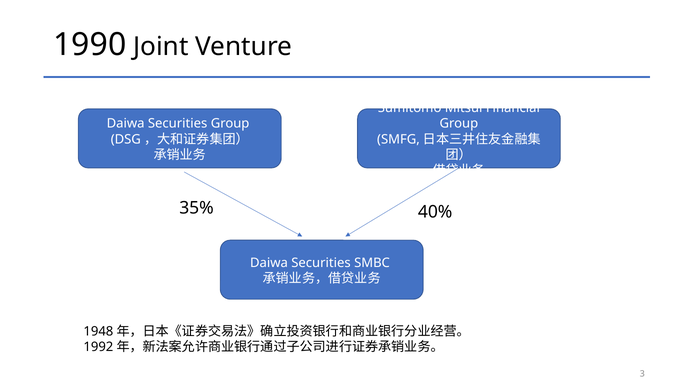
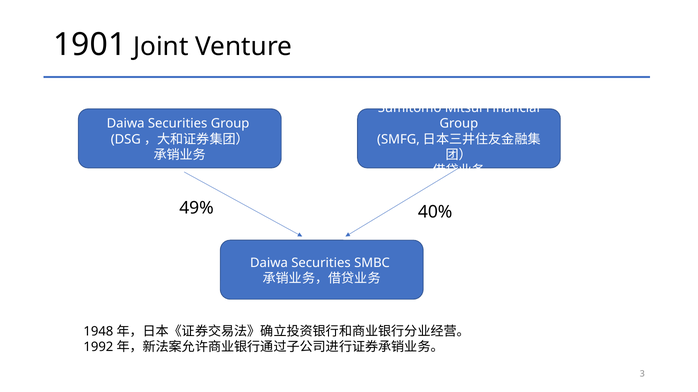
1990: 1990 -> 1901
35%: 35% -> 49%
